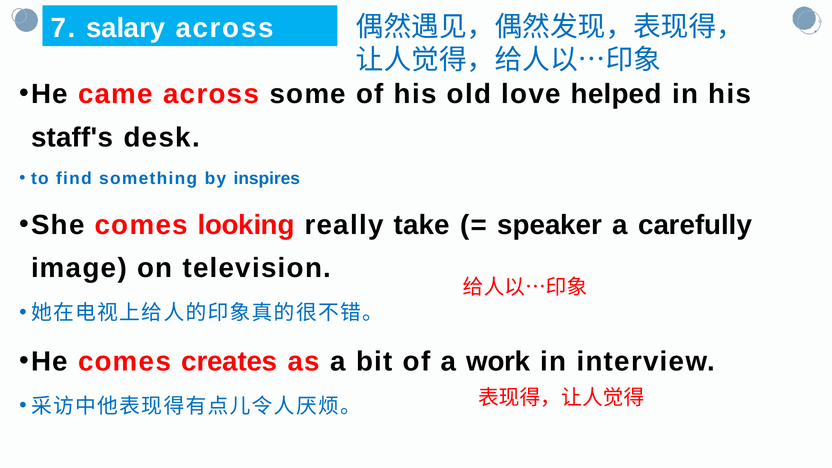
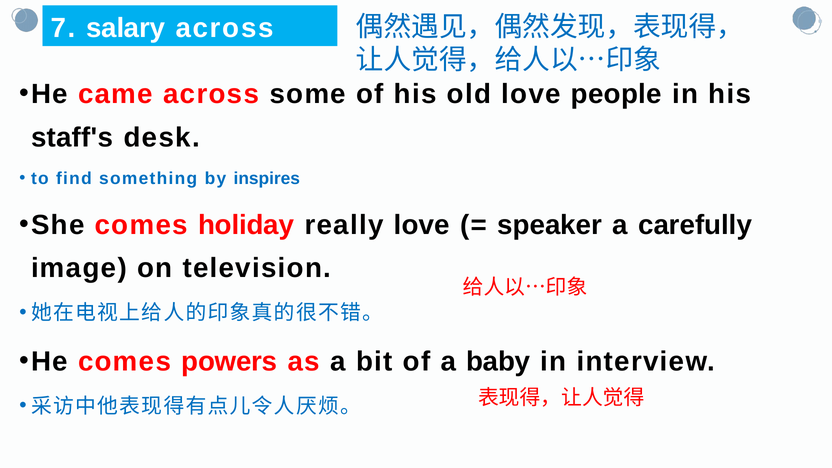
helped: helped -> people
looking: looking -> holiday
really take: take -> love
creates: creates -> powers
work: work -> baby
